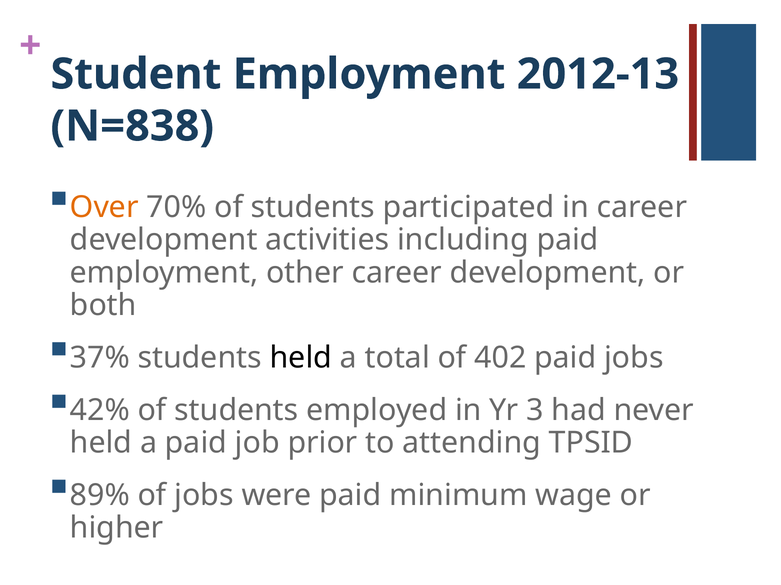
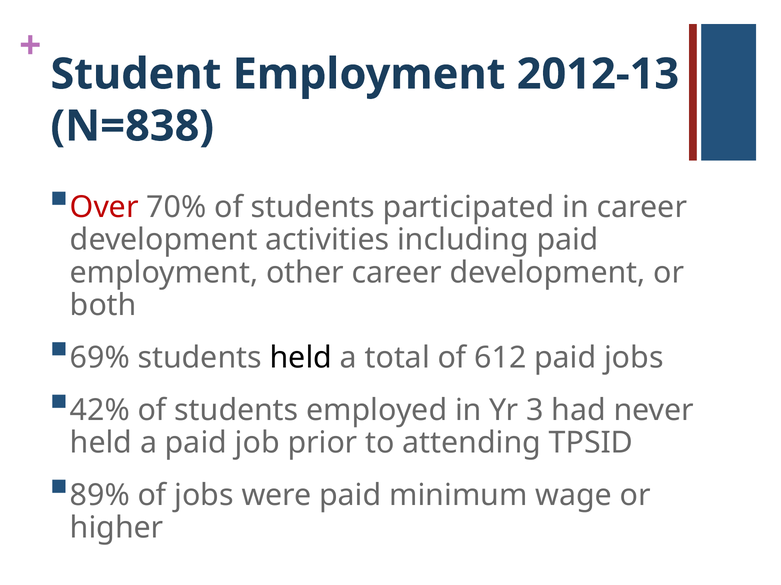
Over colour: orange -> red
37%: 37% -> 69%
402: 402 -> 612
